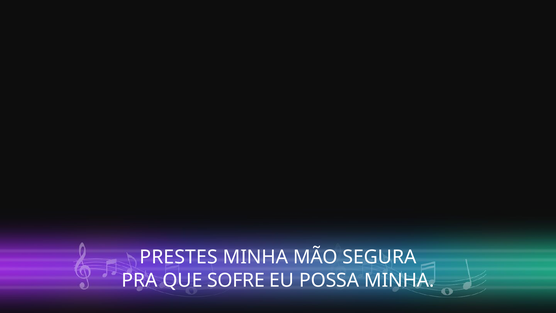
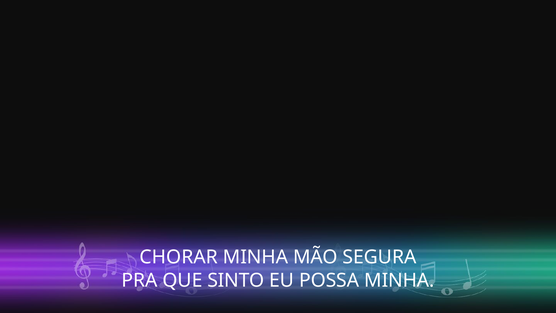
PRESTES: PRESTES -> CHORAR
SOFRE: SOFRE -> SINTO
